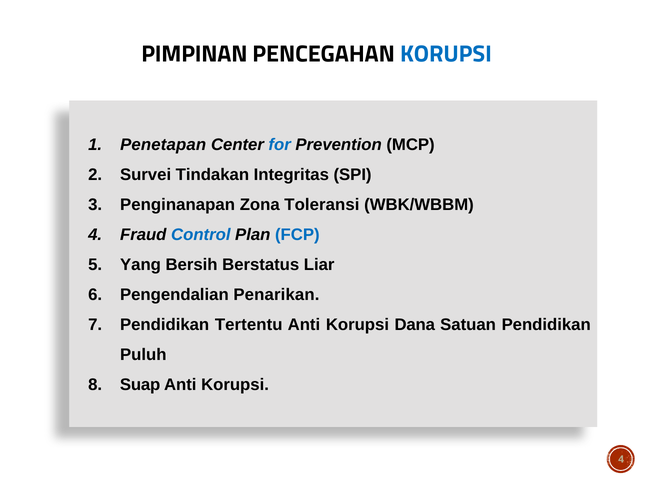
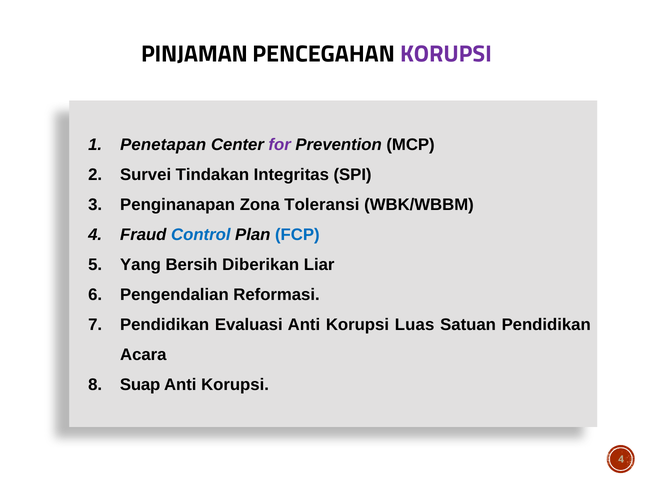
PIMPINAN: PIMPINAN -> PINJAMAN
KORUPSI at (446, 54) colour: blue -> purple
for colour: blue -> purple
Berstatus: Berstatus -> Diberikan
Penarikan: Penarikan -> Reformasi
Tertentu: Tertentu -> Evaluasi
Dana: Dana -> Luas
Puluh: Puluh -> Acara
